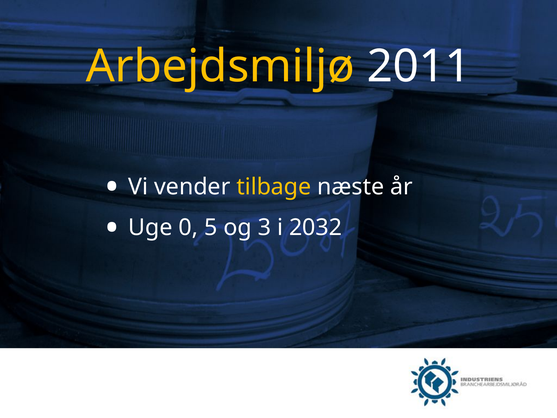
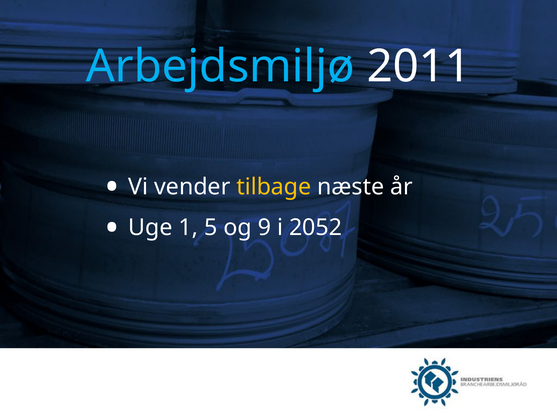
Arbejdsmiljø colour: yellow -> light blue
0: 0 -> 1
3: 3 -> 9
2032: 2032 -> 2052
